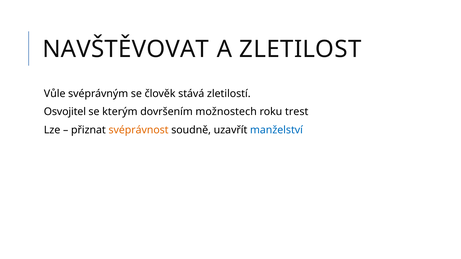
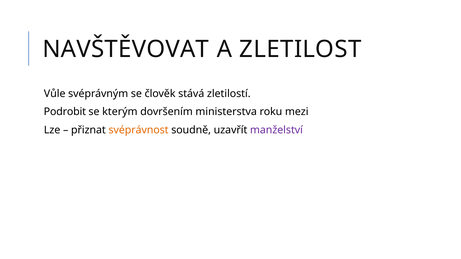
Osvojitel: Osvojitel -> Podrobit
možnostech: možnostech -> ministerstva
trest: trest -> mezi
manželství colour: blue -> purple
